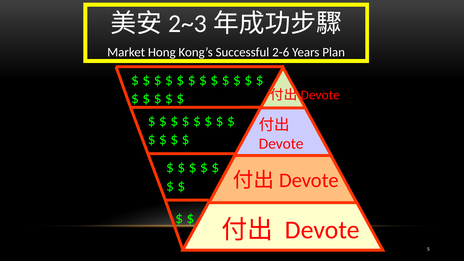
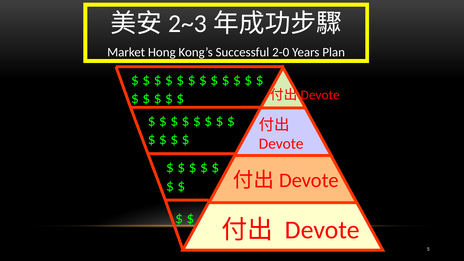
2-6: 2-6 -> 2-0
